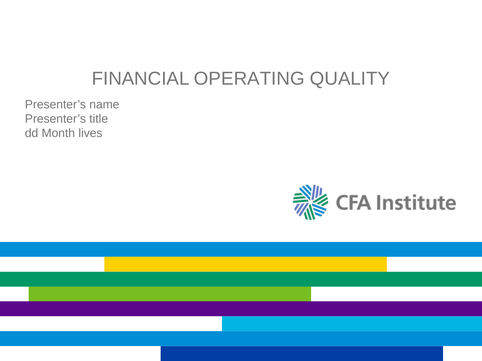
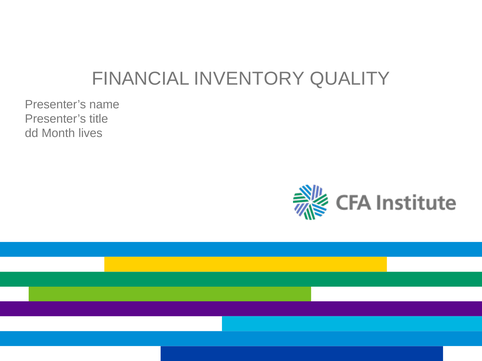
OPERATING: OPERATING -> INVENTORY
